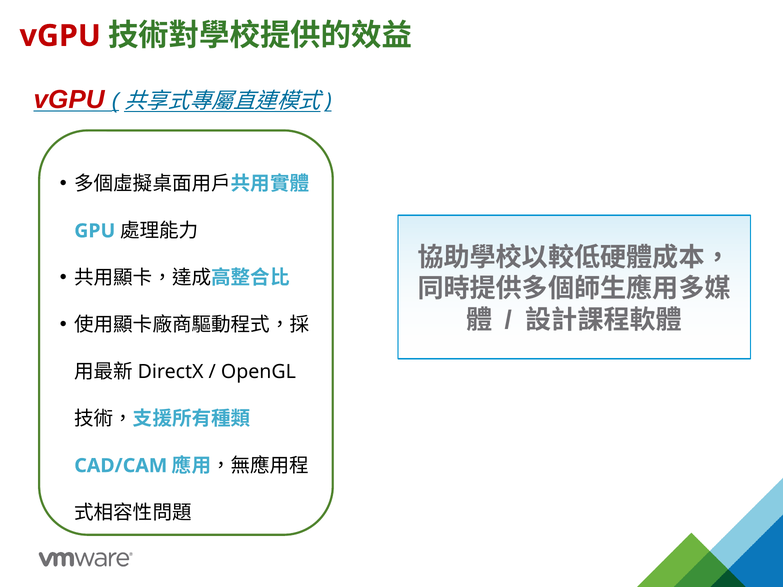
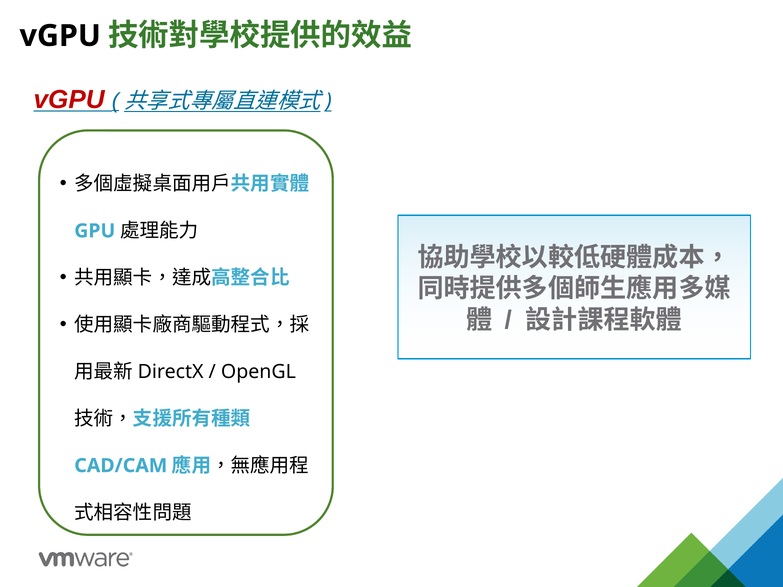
vGPU at (60, 36) colour: red -> black
